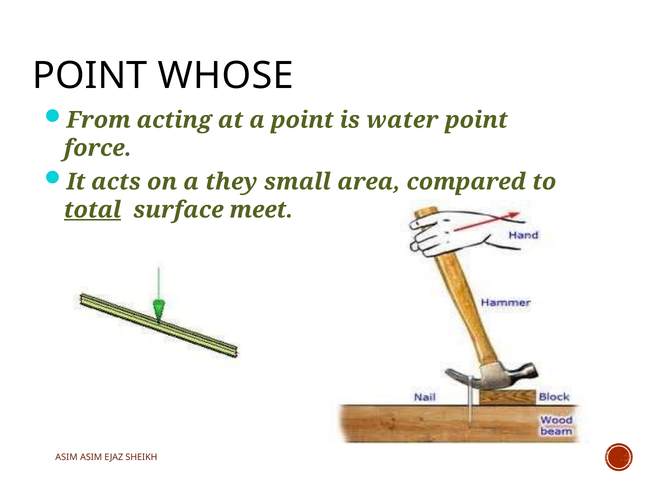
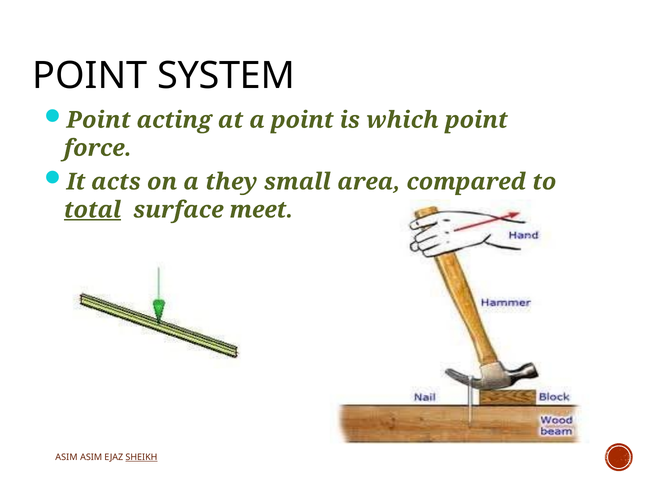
WHOSE: WHOSE -> SYSTEM
From at (99, 120): From -> Point
water: water -> which
SHEIKH underline: none -> present
